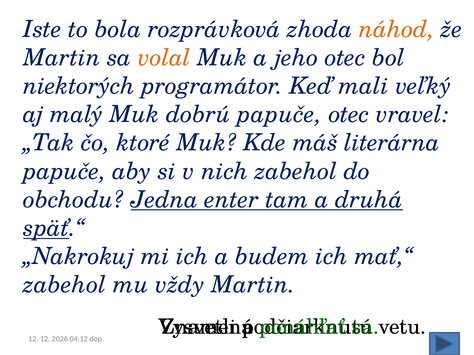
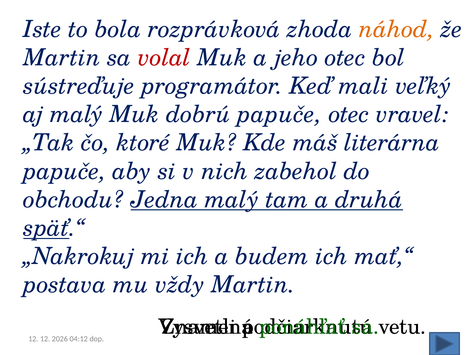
volal colour: orange -> red
niektorých: niektorých -> sústreďuje
Jedna enter: enter -> malý
zabehol at (65, 285): zabehol -> postava
